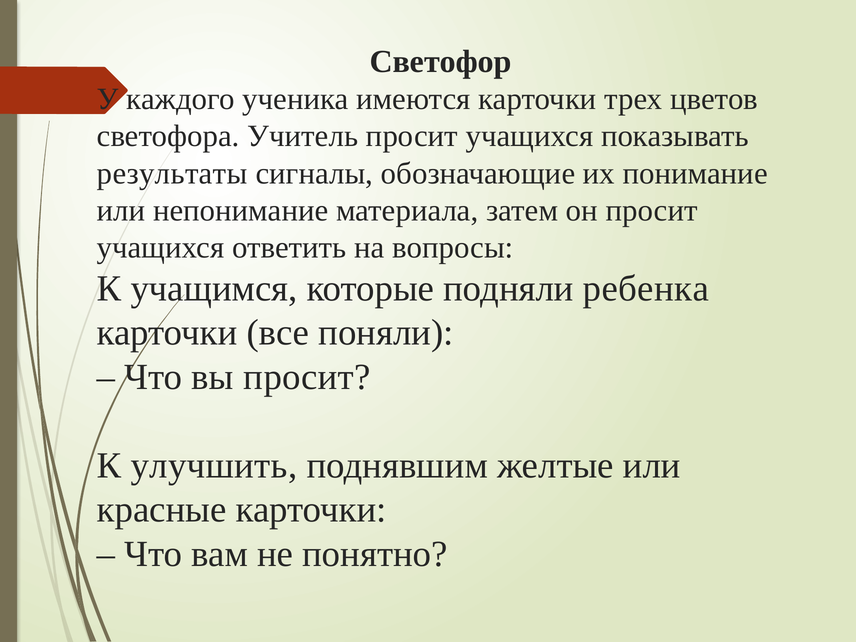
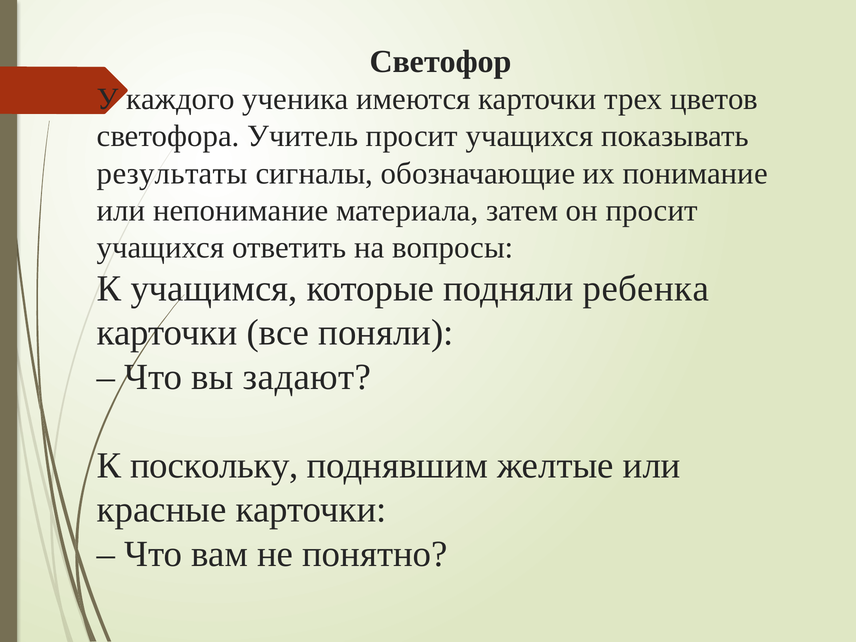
вы просит: просит -> задают
улучшить: улучшить -> поскольку
